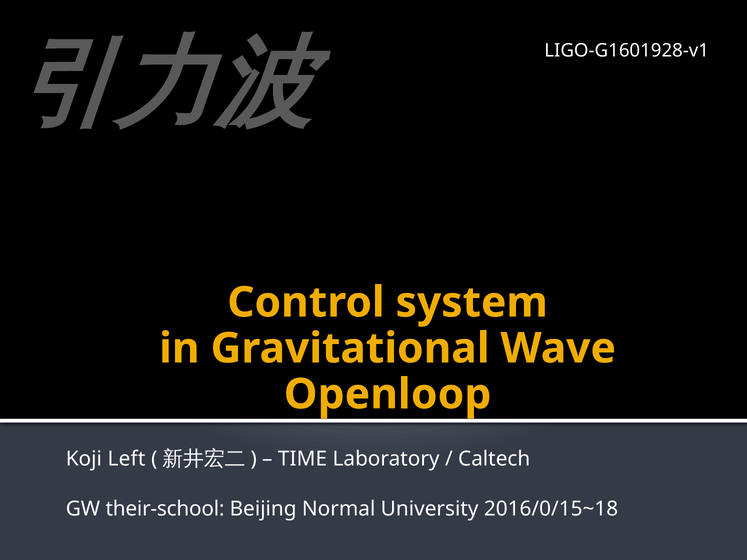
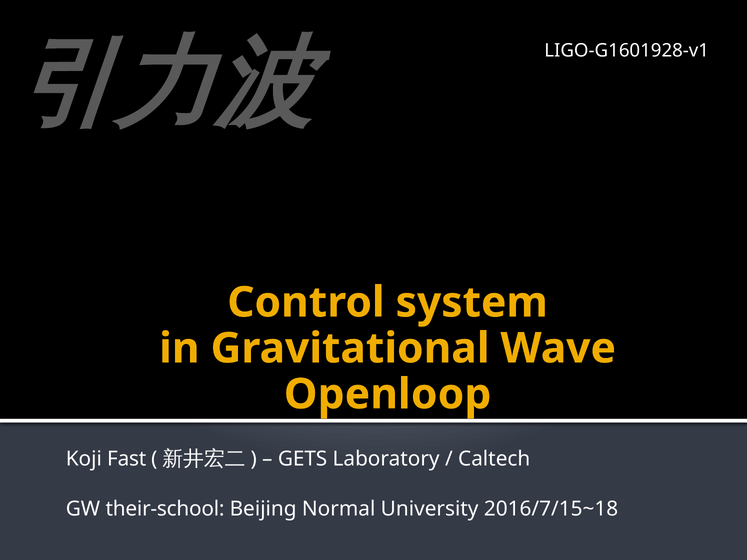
Left: Left -> Fast
TIME: TIME -> GETS
2016/0/15~18: 2016/0/15~18 -> 2016/7/15~18
